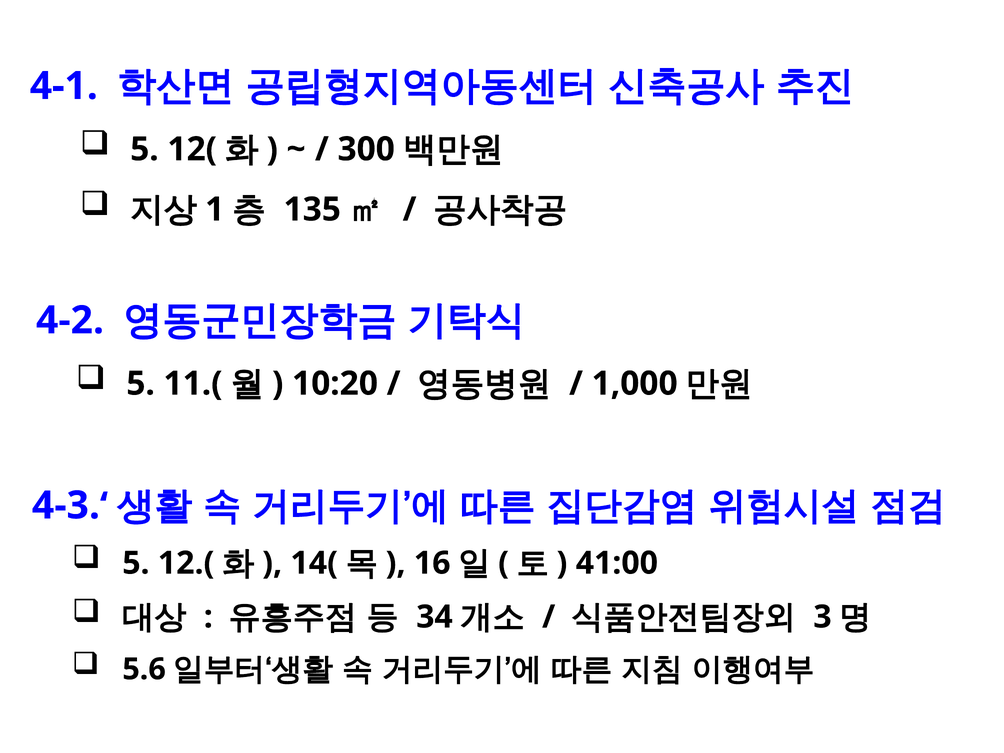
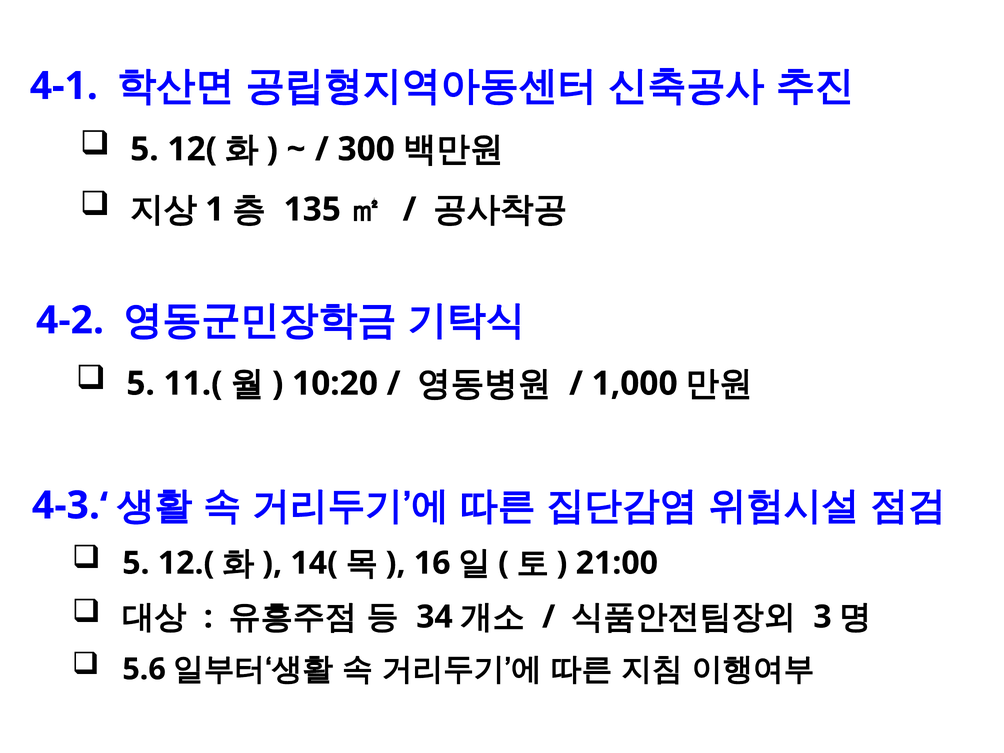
41:00: 41:00 -> 21:00
